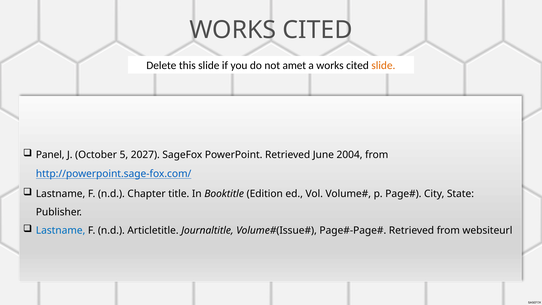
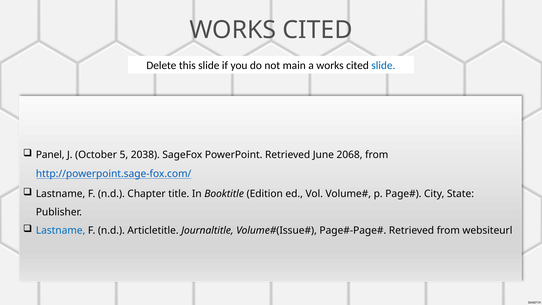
amet: amet -> main
slide at (383, 66) colour: orange -> blue
2027: 2027 -> 2038
2004: 2004 -> 2068
